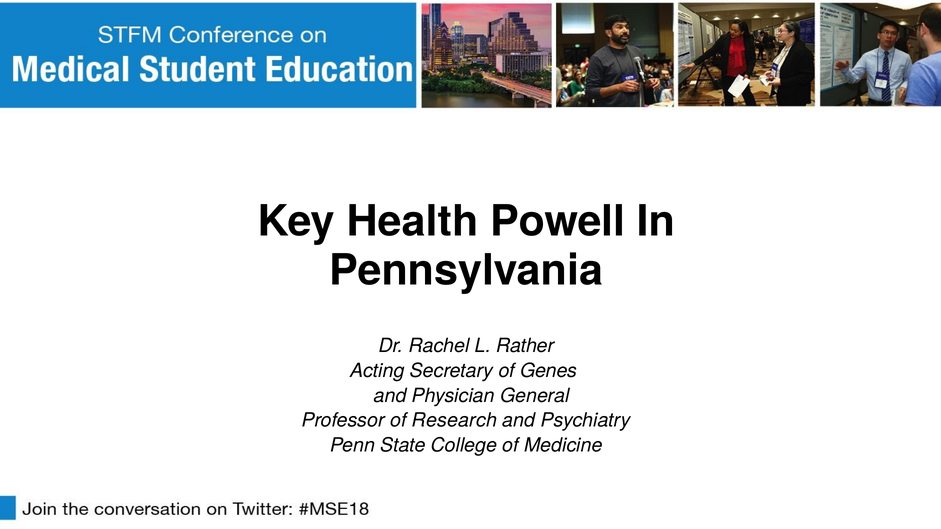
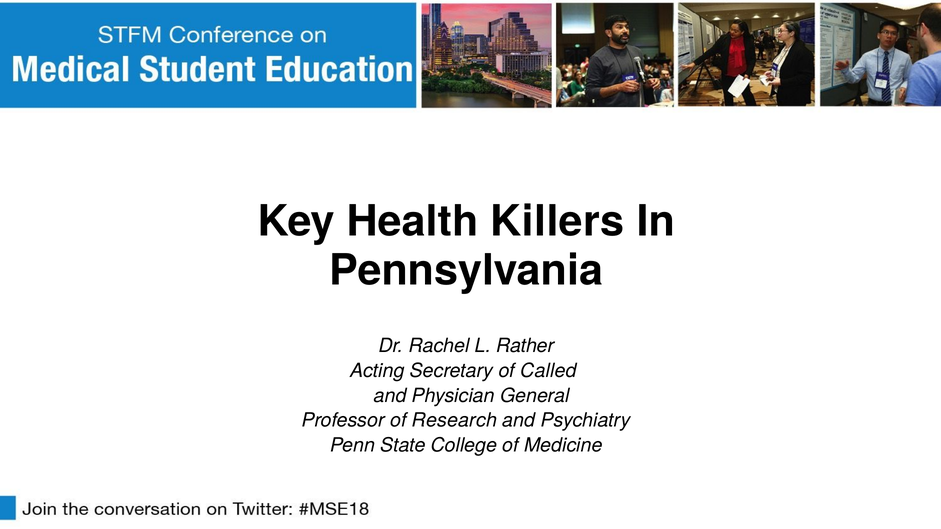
Powell: Powell -> Killers
Genes: Genes -> Called
